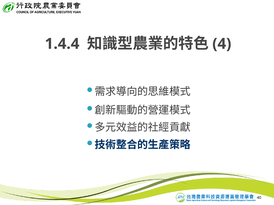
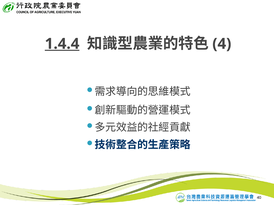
1.4.4 underline: none -> present
